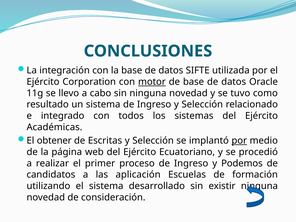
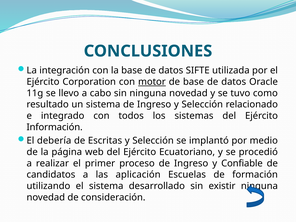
Académicas: Académicas -> Información
obtener: obtener -> debería
por at (239, 141) underline: present -> none
Podemos: Podemos -> Confiable
